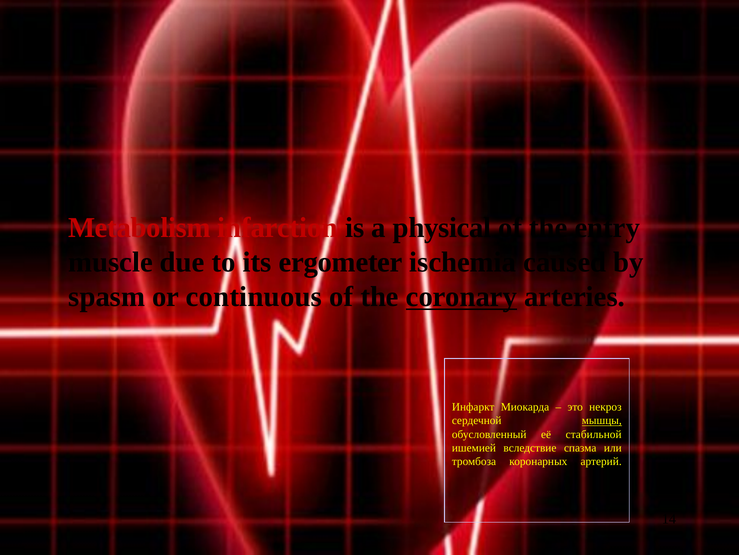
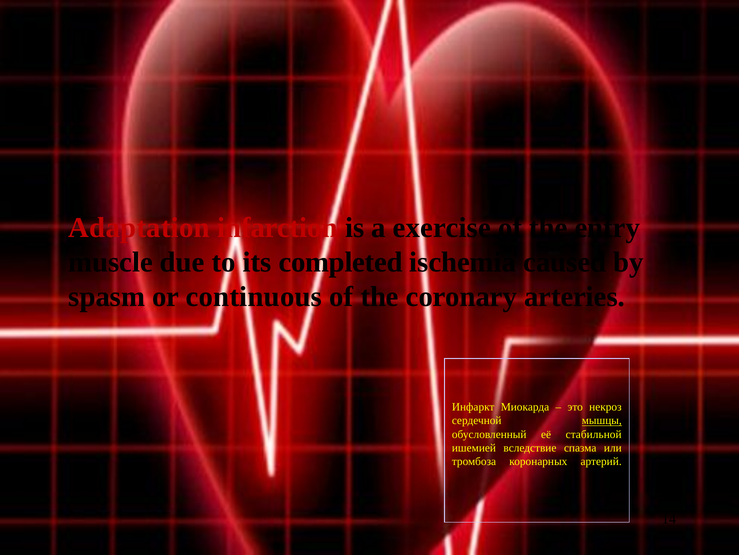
Metabolism: Metabolism -> Adaptation
physical: physical -> exercise
ergometer: ergometer -> completed
coronary underline: present -> none
